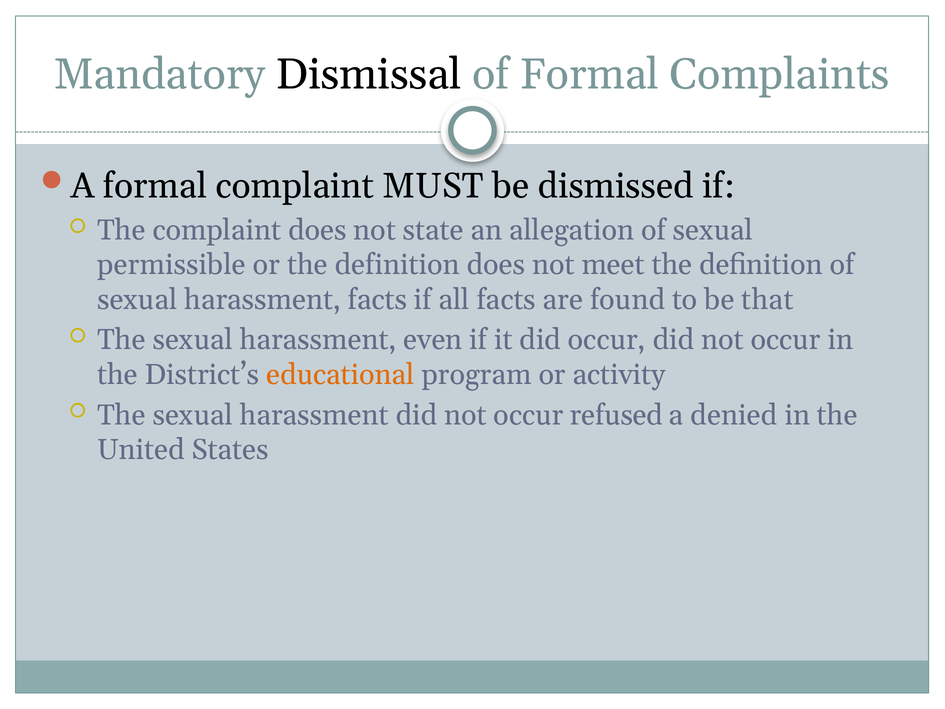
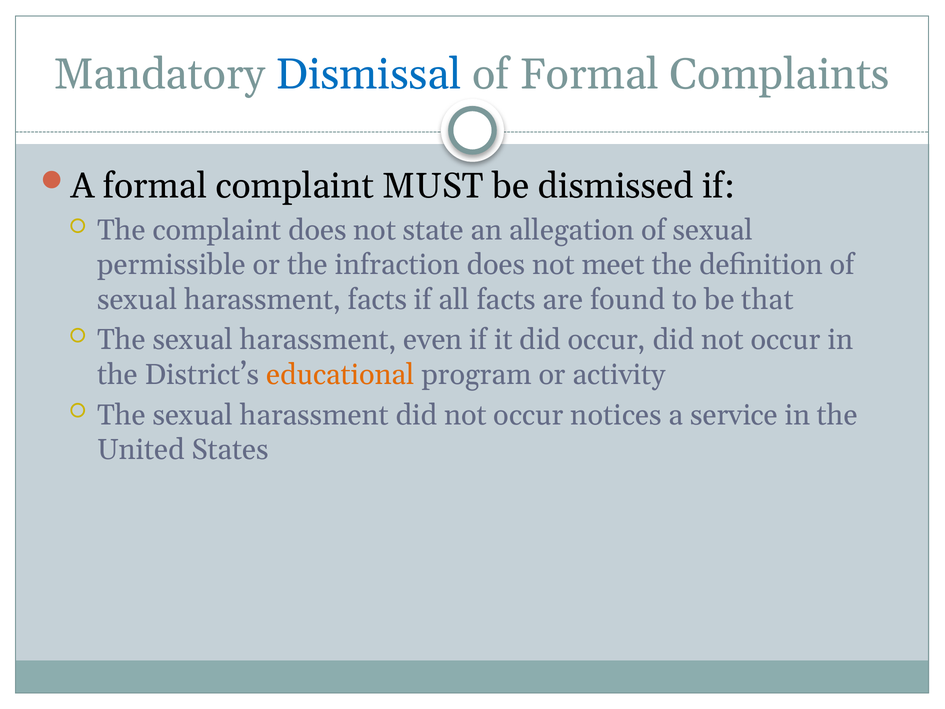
Dismissal colour: black -> blue
or the definition: definition -> infraction
refused: refused -> notices
denied: denied -> service
